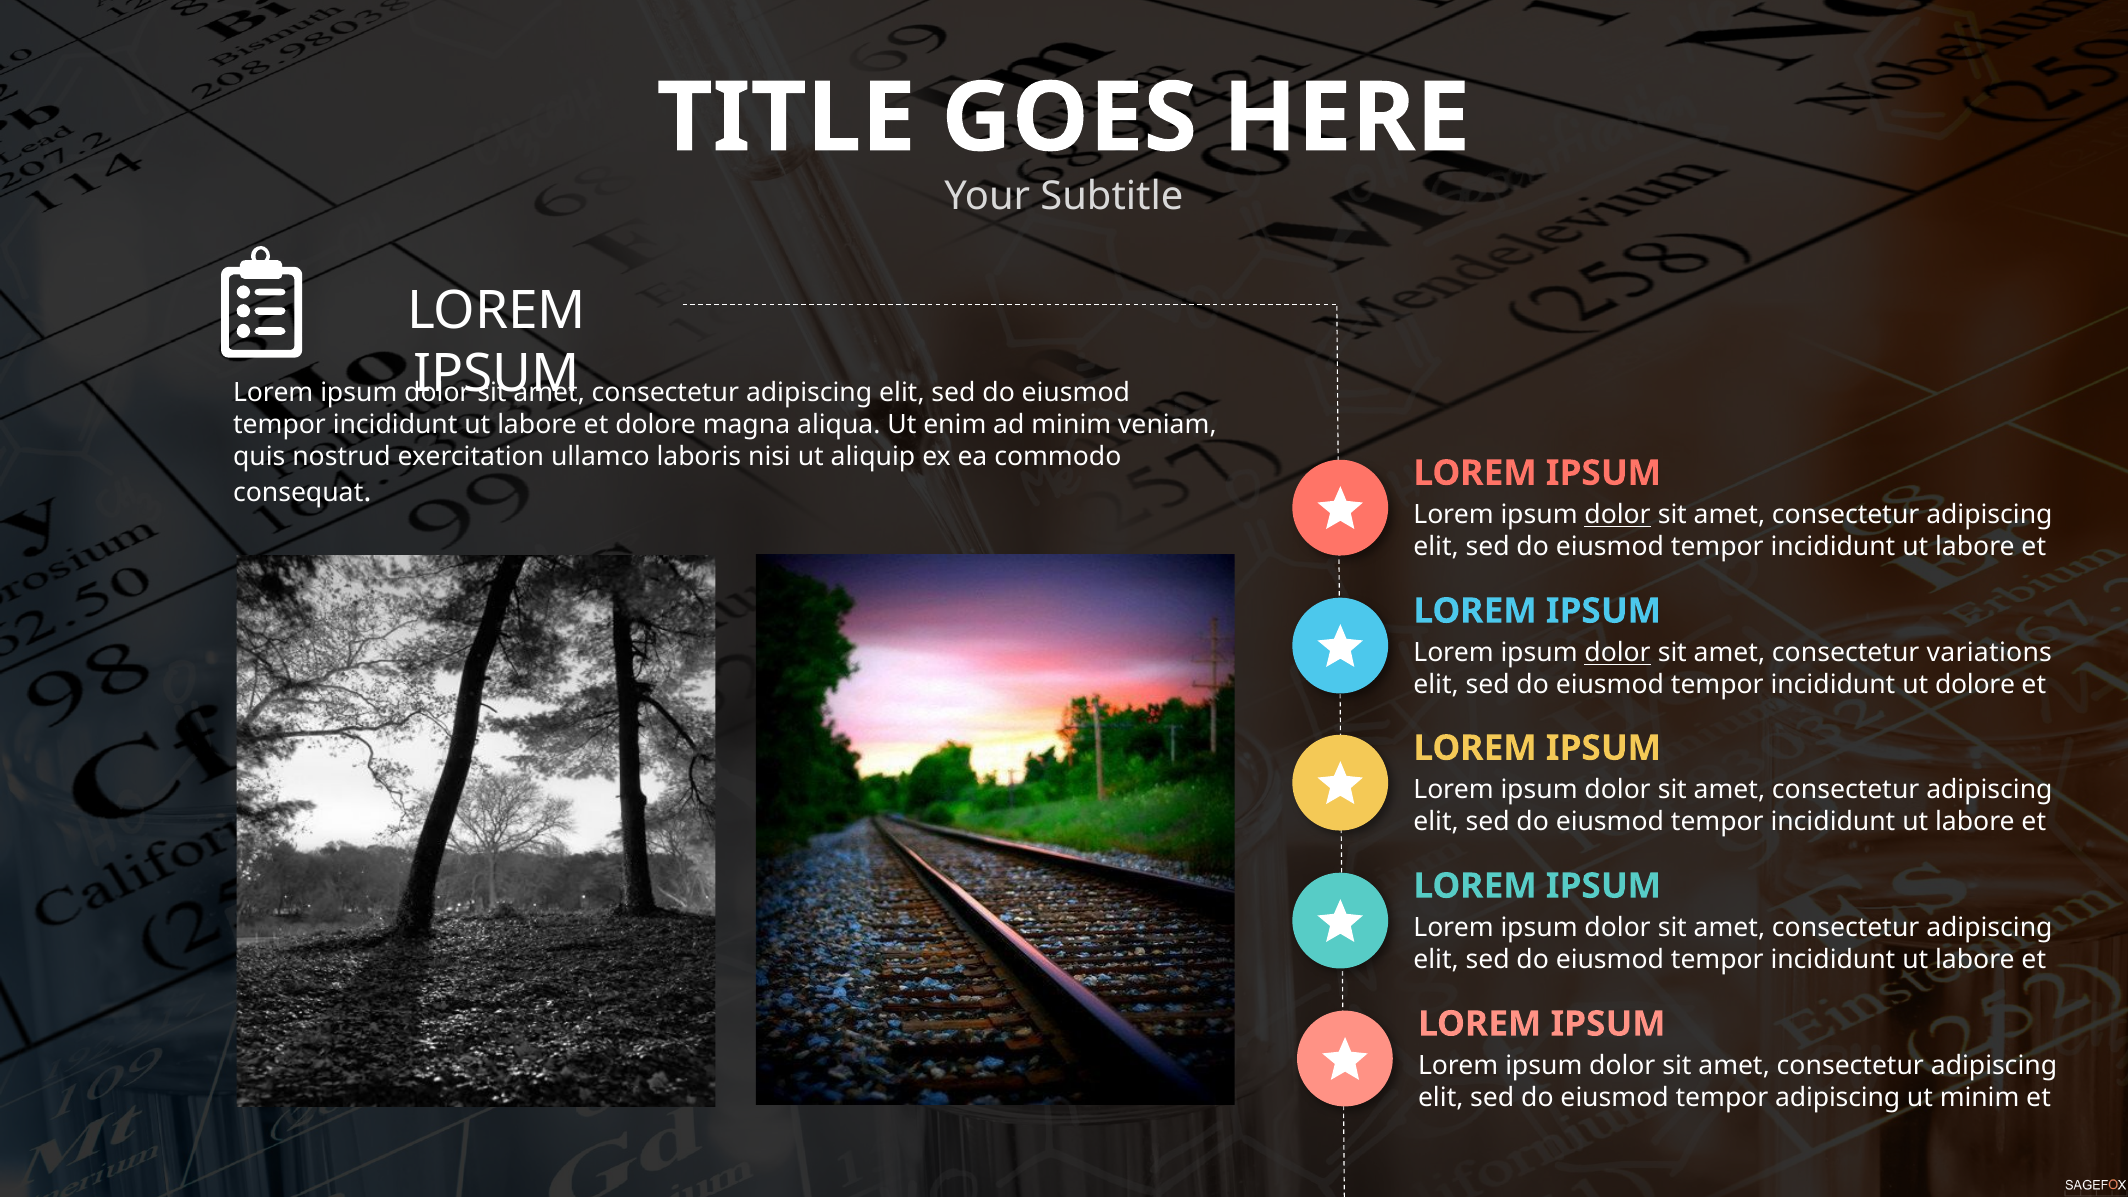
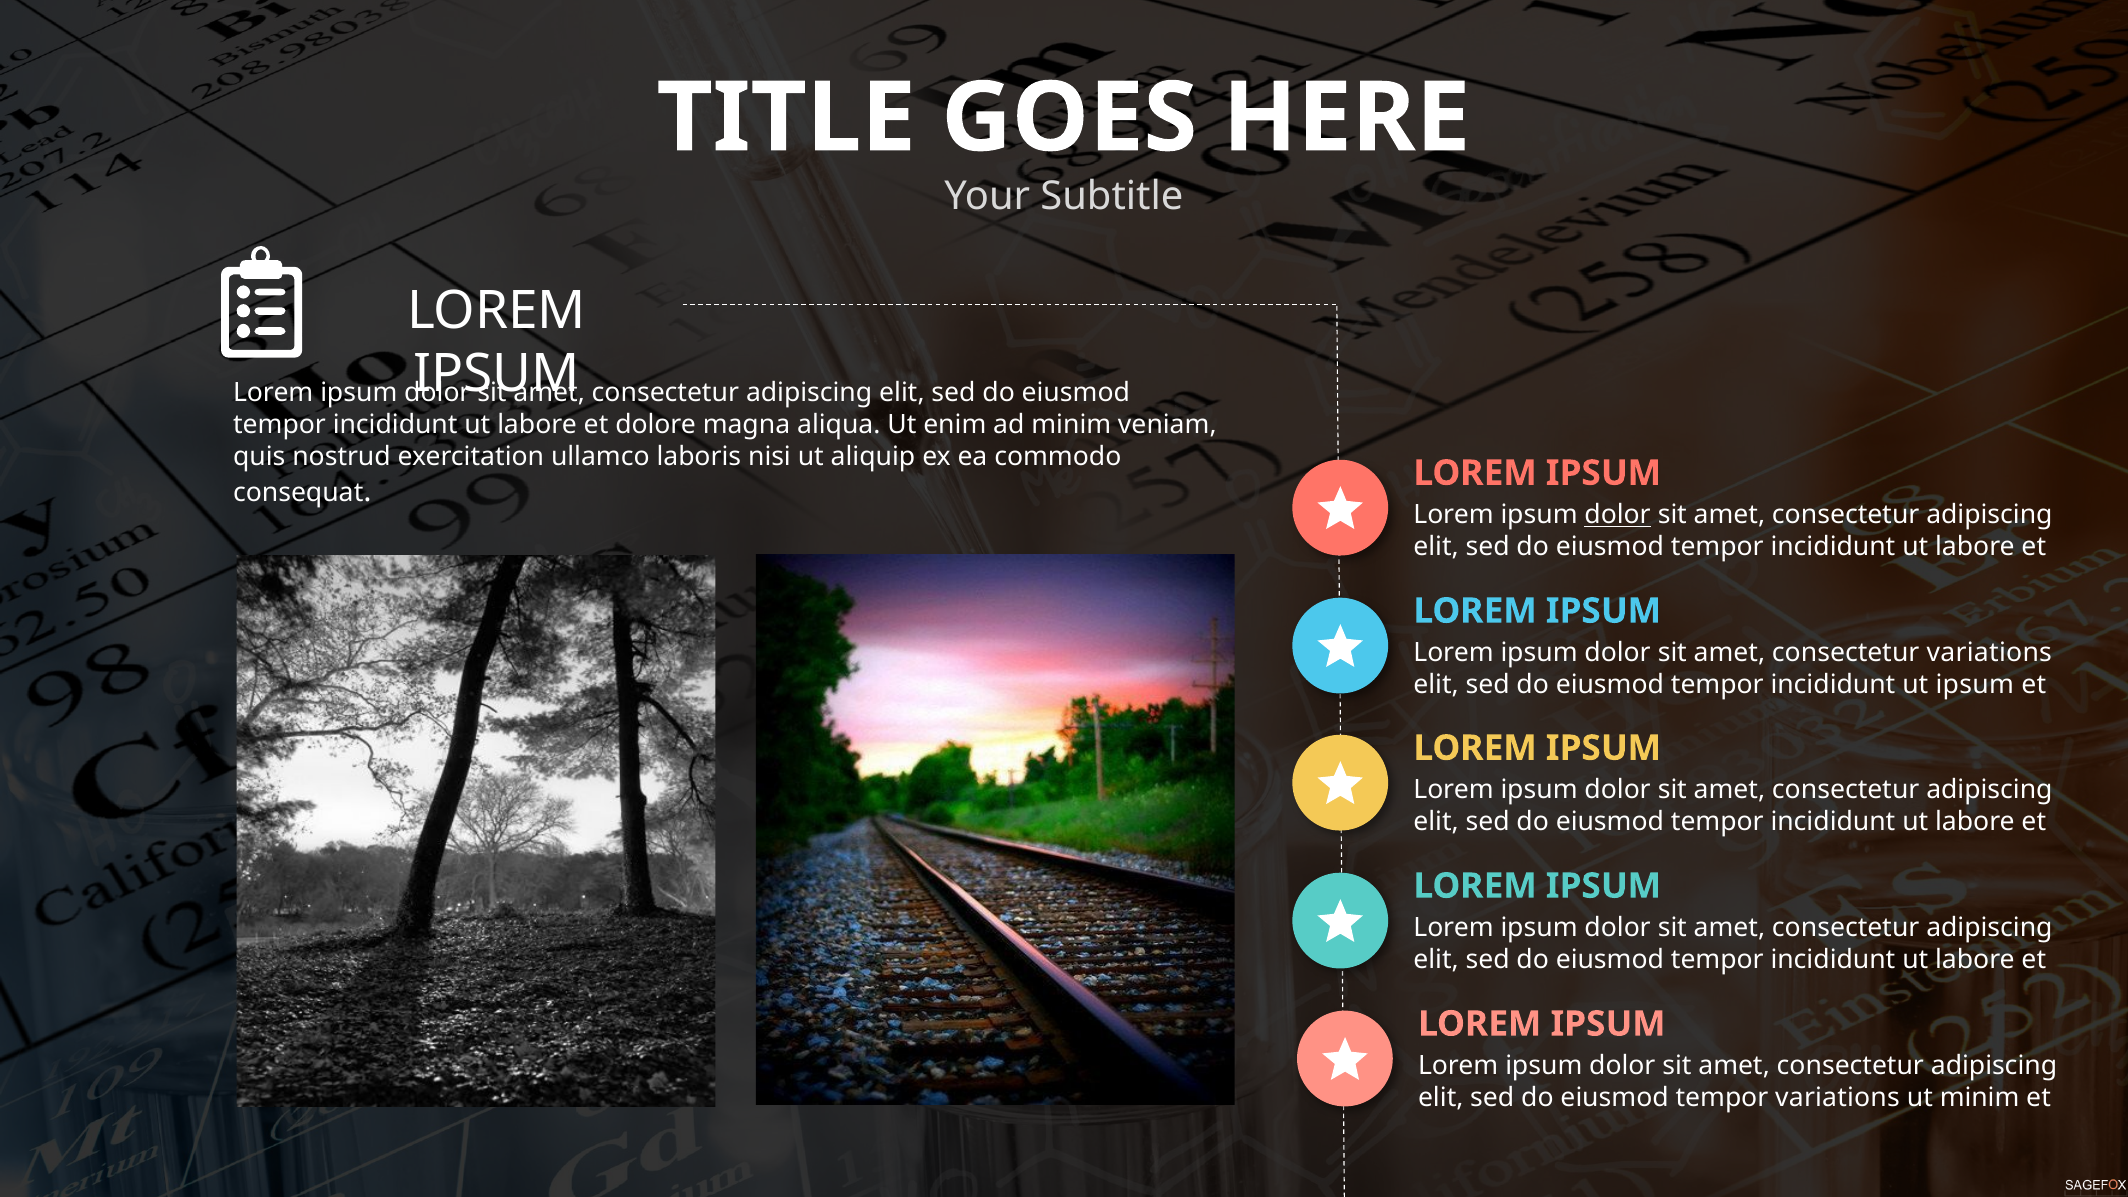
dolor at (1618, 653) underline: present -> none
ut dolore: dolore -> ipsum
tempor adipiscing: adipiscing -> variations
